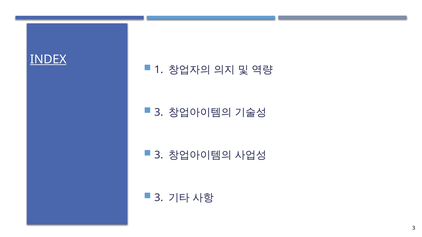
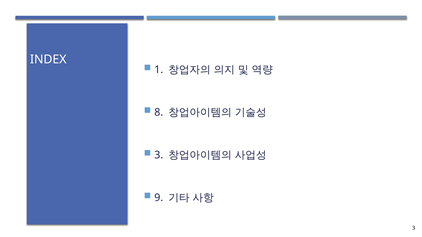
INDEX underline: present -> none
3 at (159, 112): 3 -> 8
3 at (159, 198): 3 -> 9
